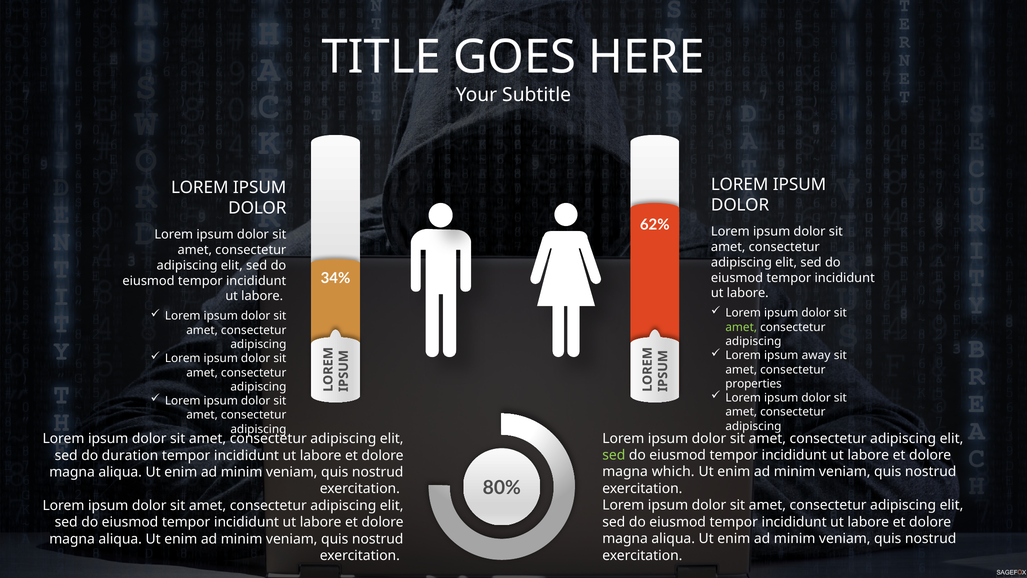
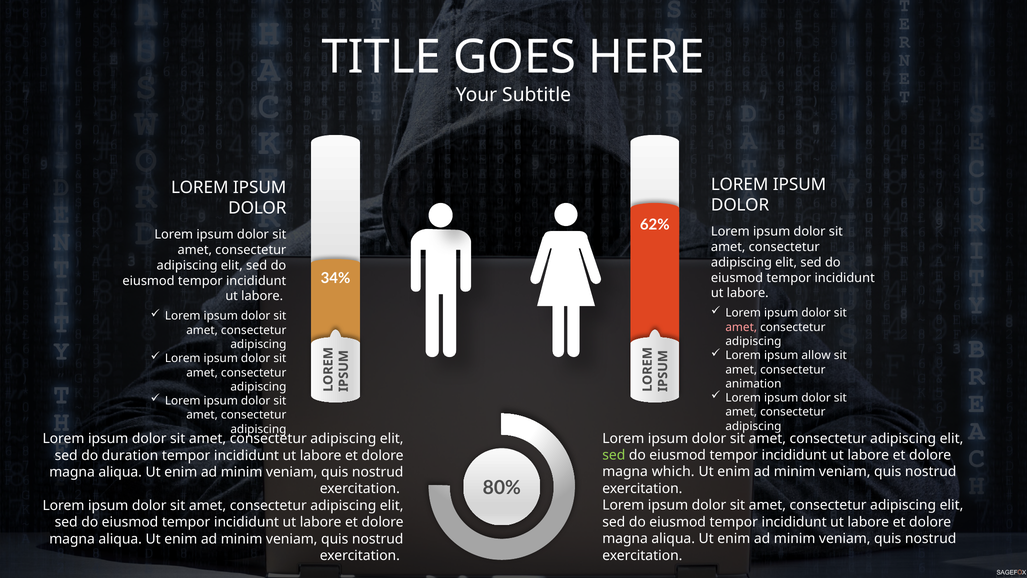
amet at (741, 327) colour: light green -> pink
away: away -> allow
properties: properties -> animation
